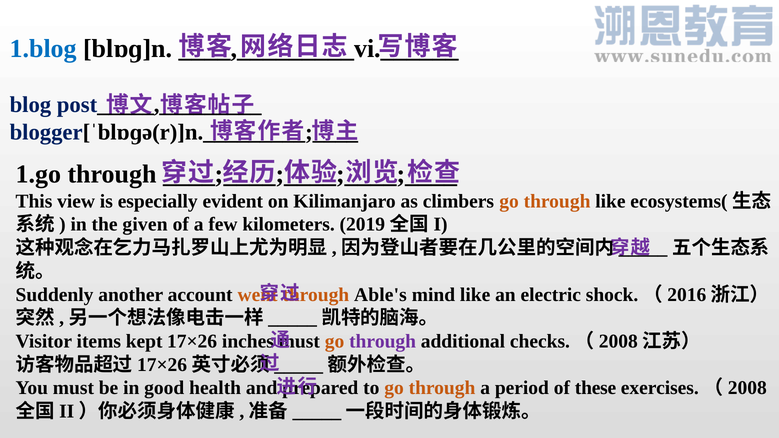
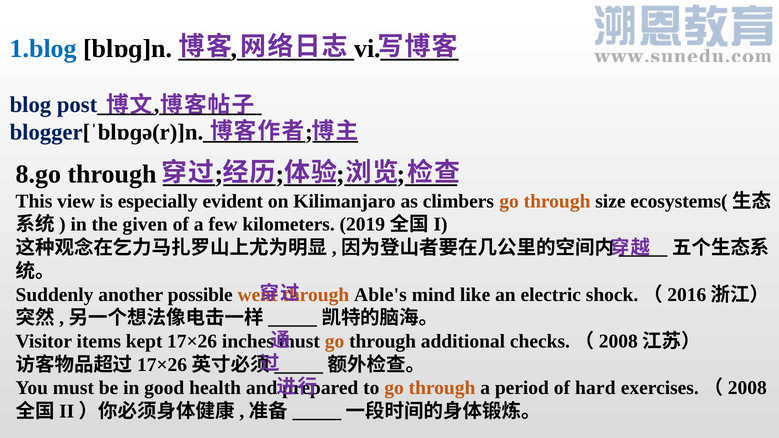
1.go: 1.go -> 8.go
through like: like -> size
account: account -> possible
through at (383, 341) colour: purple -> black
these: these -> hard
